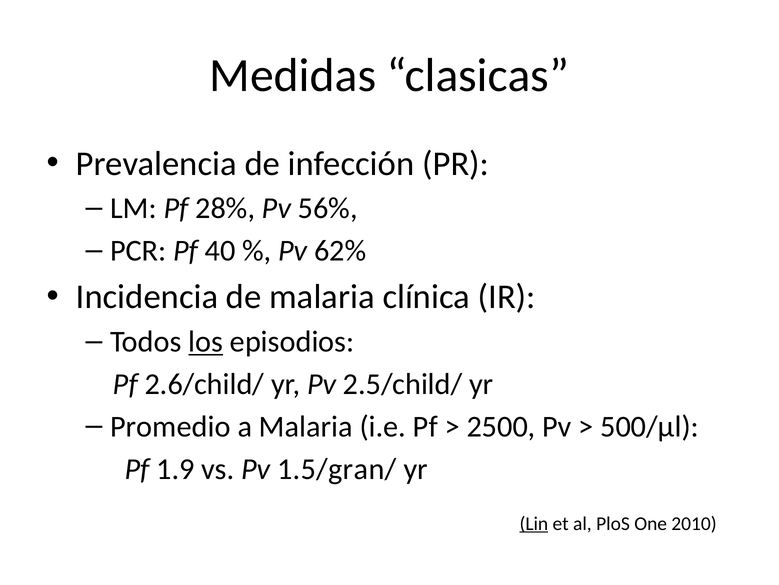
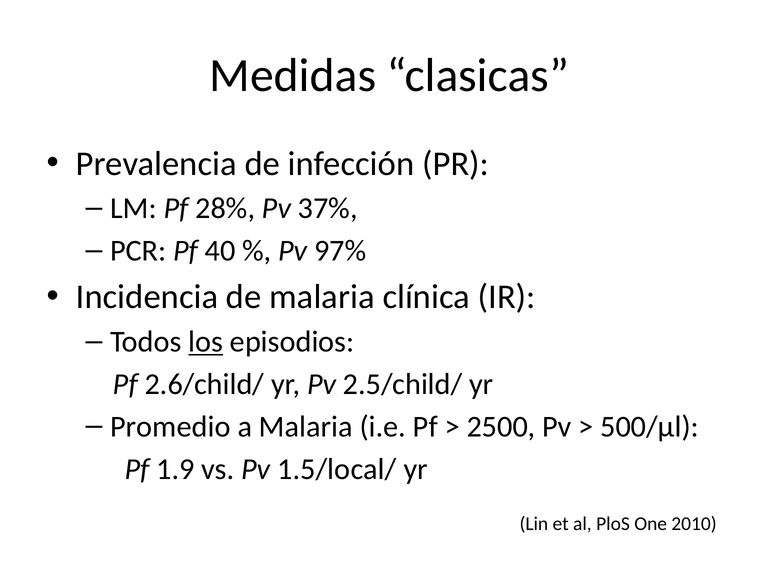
56%: 56% -> 37%
62%: 62% -> 97%
1.5/gran/: 1.5/gran/ -> 1.5/local/
Lin underline: present -> none
